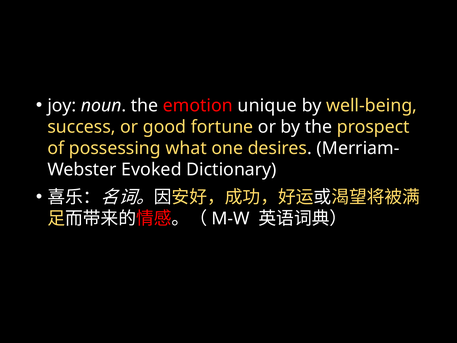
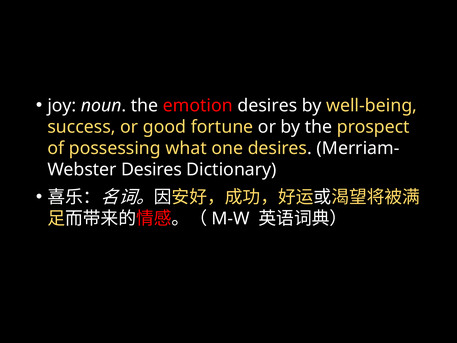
emotion unique: unique -> desires
Evoked at (151, 169): Evoked -> Desires
